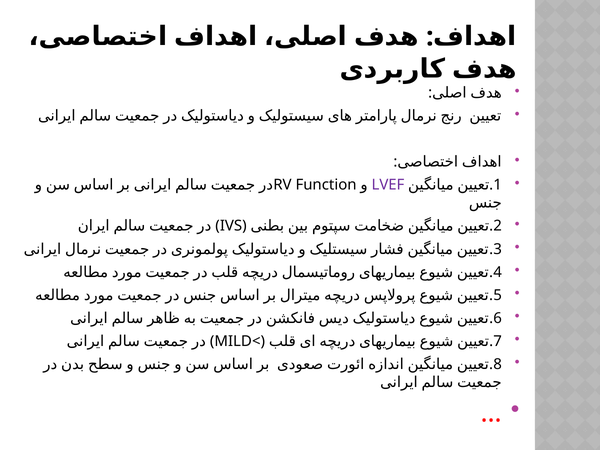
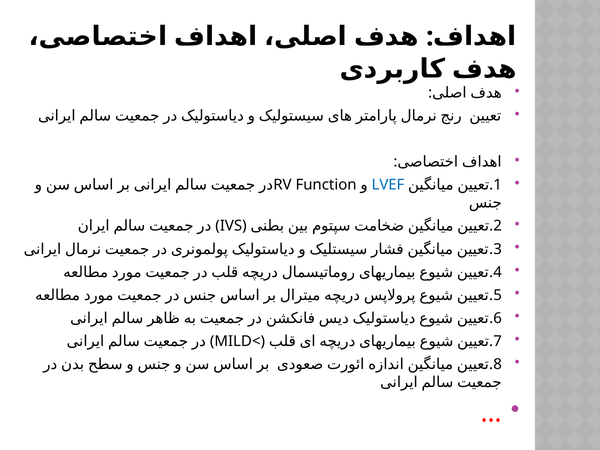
LVEF colour: purple -> blue
